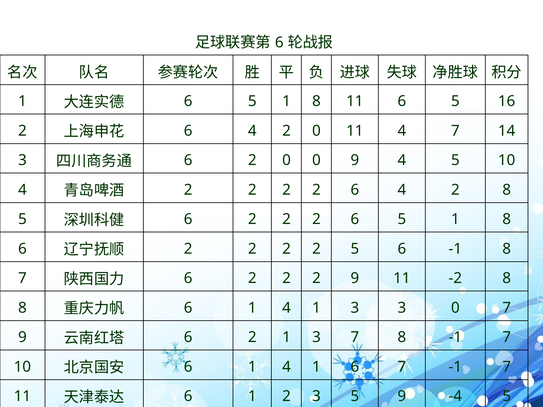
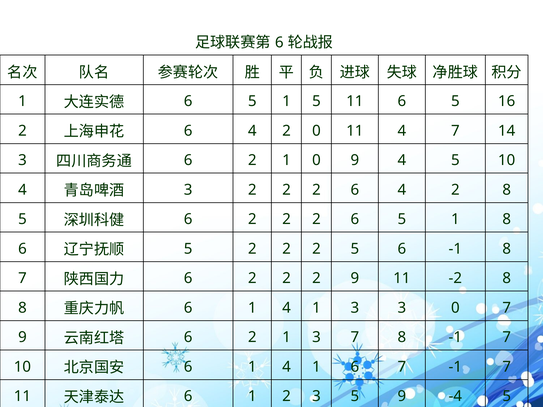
8 at (316, 101): 8 -> 5
0 at (286, 160): 0 -> 1
2 at (188, 190): 2 -> 3
2 at (188, 249): 2 -> 5
